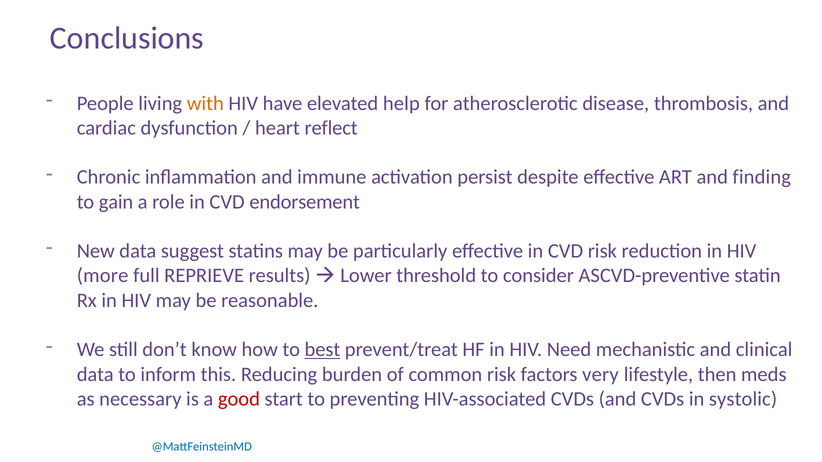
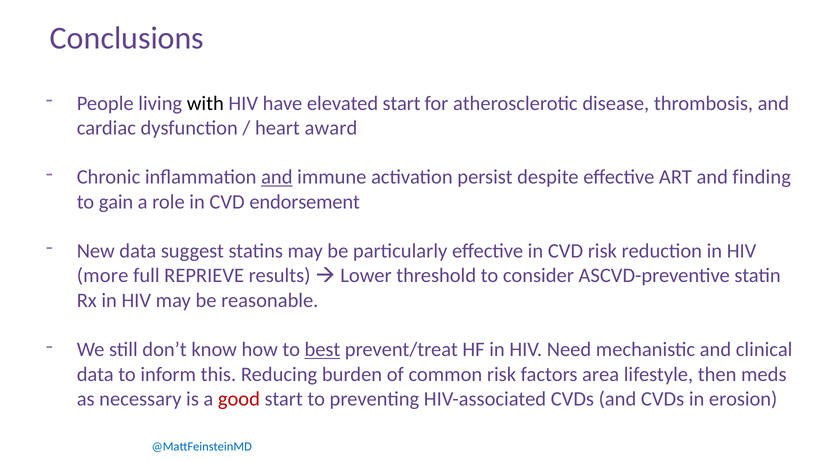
with colour: orange -> black
elevated help: help -> start
reflect: reflect -> award
and at (277, 177) underline: none -> present
very: very -> area
systolic: systolic -> erosion
